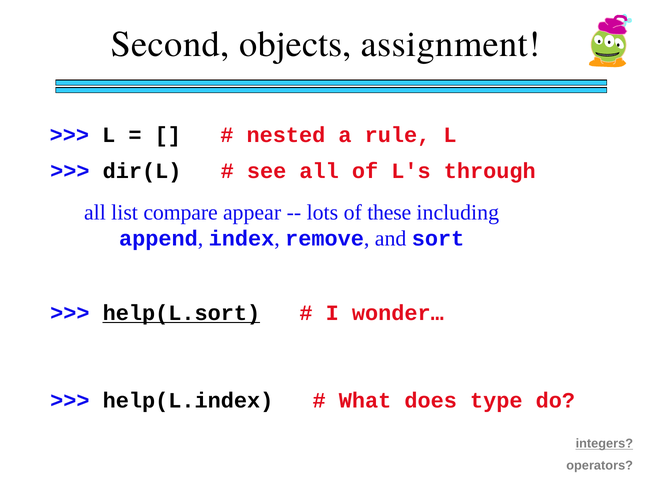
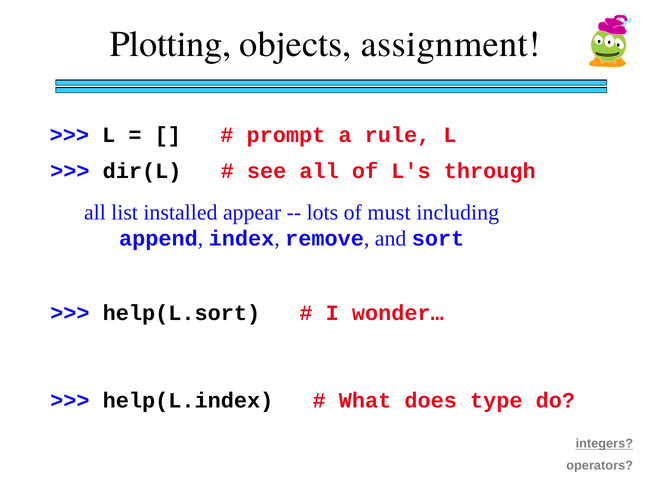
Second: Second -> Plotting
nested: nested -> prompt
compare: compare -> installed
these: these -> must
help(L.sort underline: present -> none
